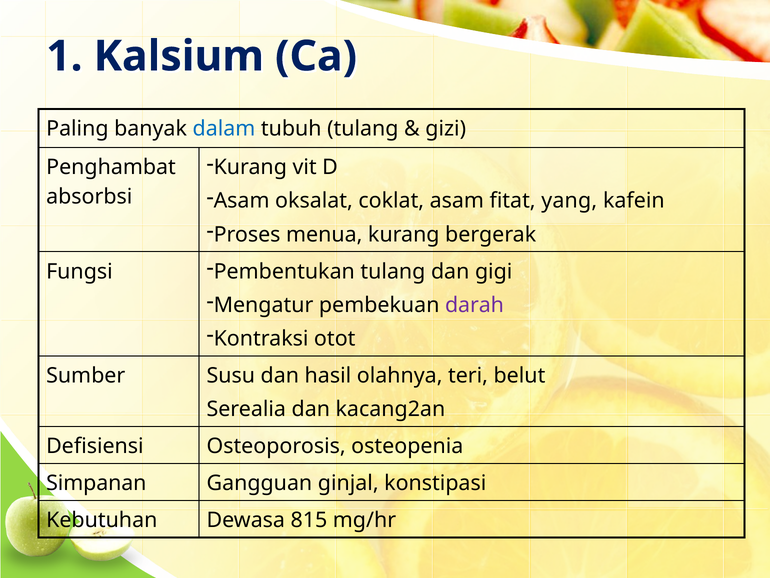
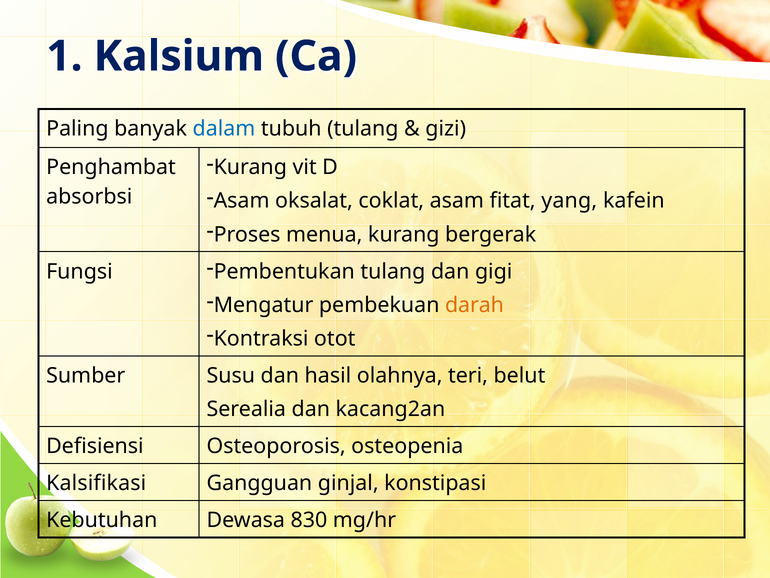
darah colour: purple -> orange
Simpanan: Simpanan -> Kalsifikasi
815: 815 -> 830
